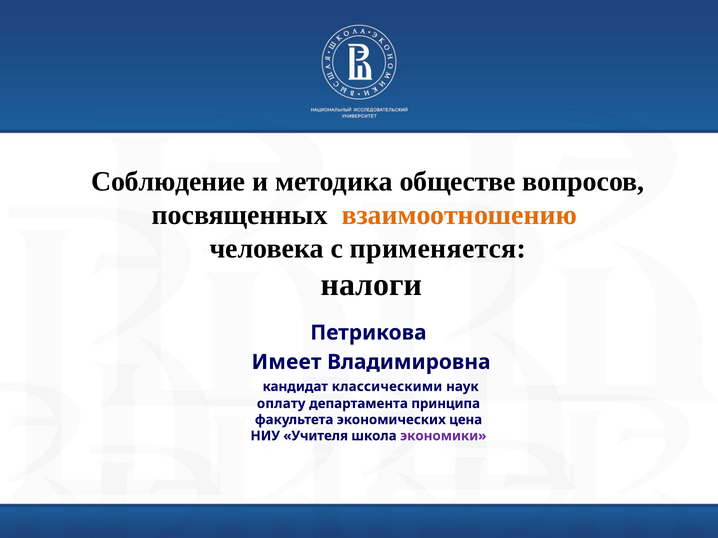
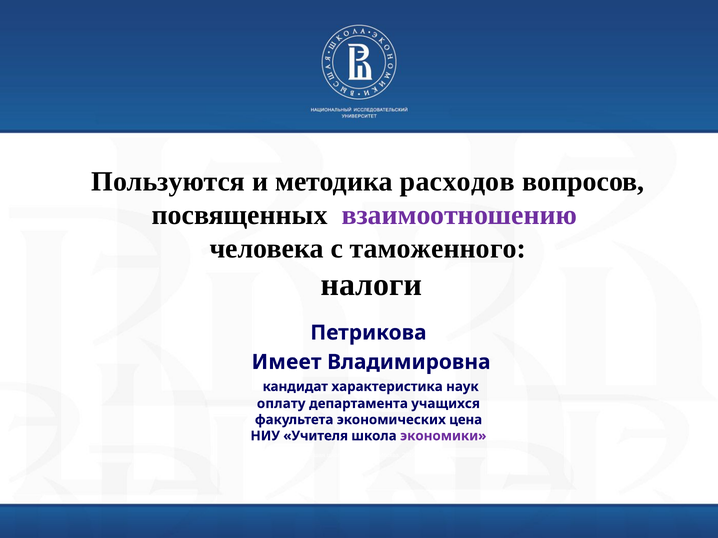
Соблюдение: Соблюдение -> Пользуются
обществе: обществе -> расходов
взаимоотношению colour: orange -> purple
применяется: применяется -> таможенного
классическими: классическими -> характеристика
принципа: принципа -> учащихся
